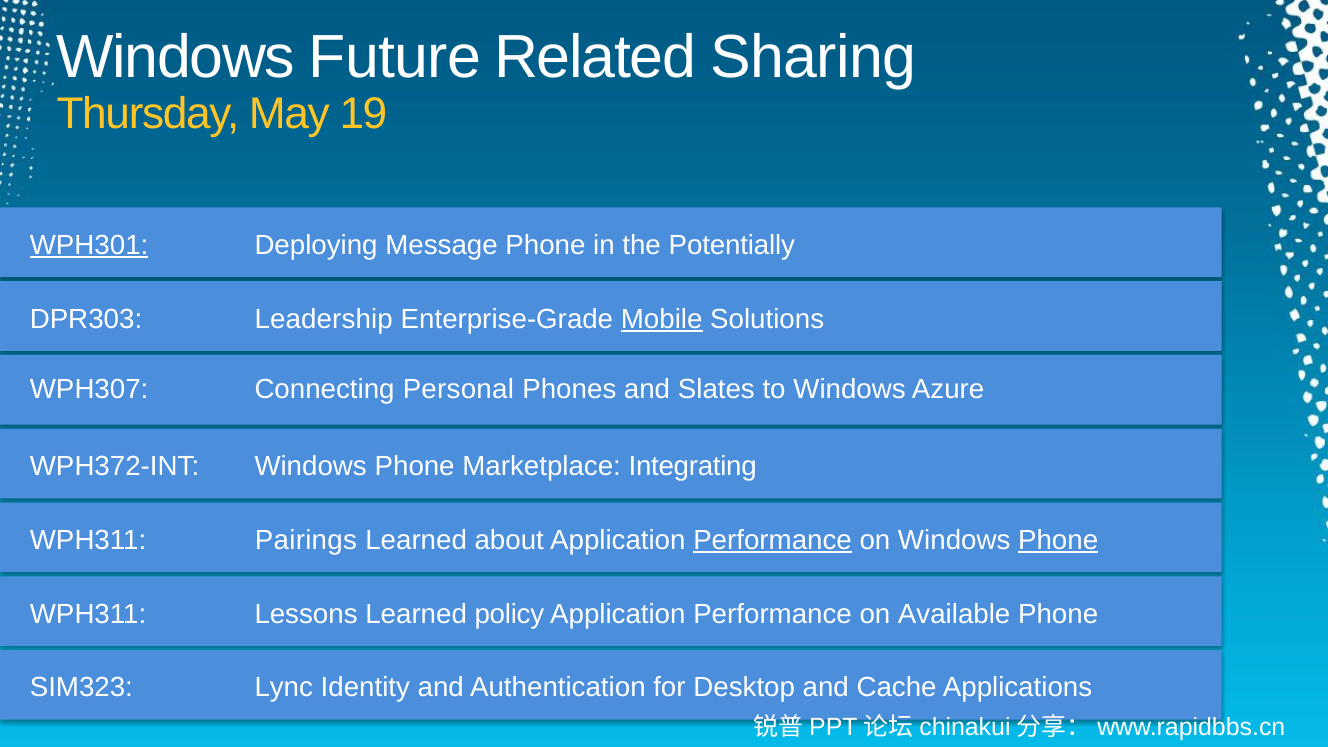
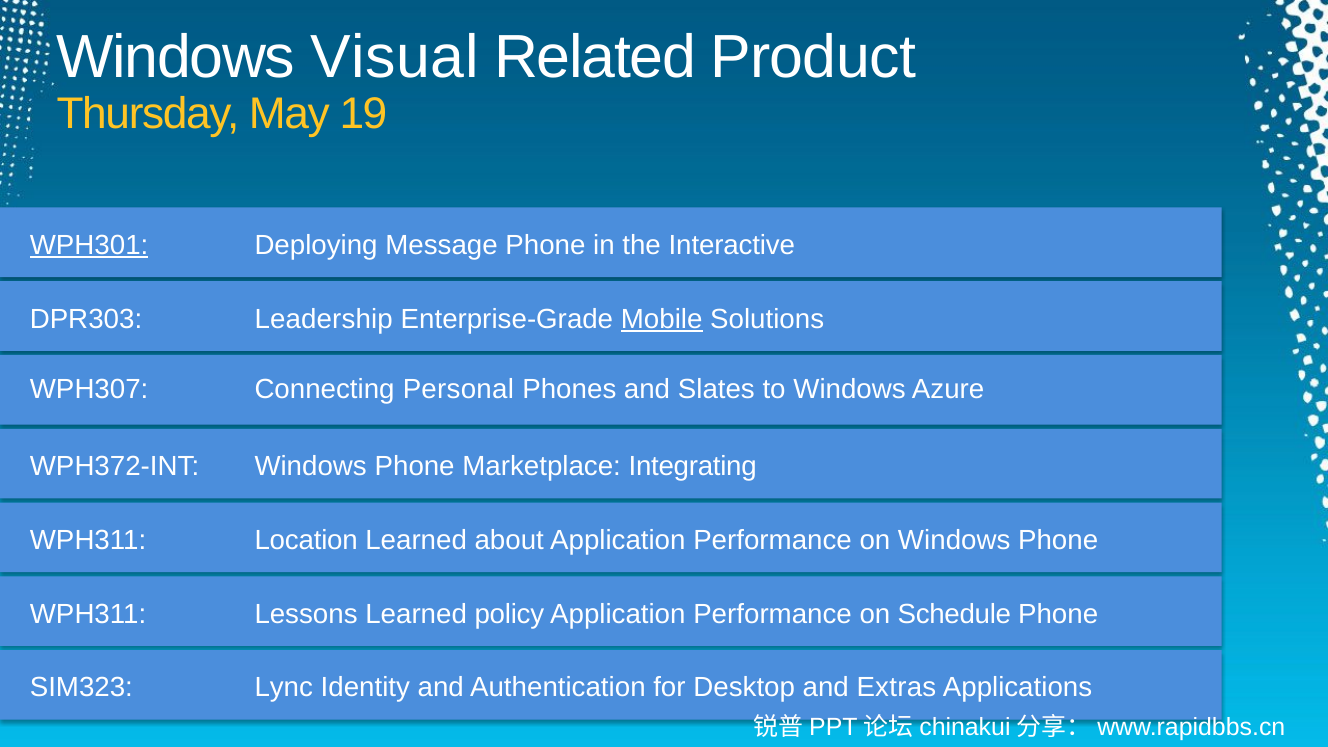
Future: Future -> Visual
Sharing: Sharing -> Product
Potentially: Potentially -> Interactive
Pairings: Pairings -> Location
Performance at (773, 540) underline: present -> none
Phone at (1058, 540) underline: present -> none
Available: Available -> Schedule
Cache: Cache -> Extras
